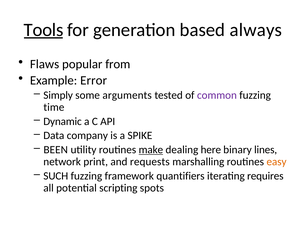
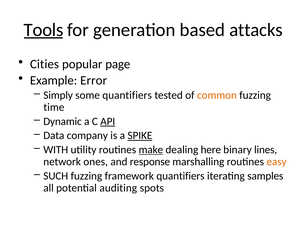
always: always -> attacks
Flaws: Flaws -> Cities
from: from -> page
some arguments: arguments -> quantifiers
common colour: purple -> orange
API underline: none -> present
SPIKE underline: none -> present
BEEN: BEEN -> WITH
print: print -> ones
requests: requests -> response
requires: requires -> samples
scripting: scripting -> auditing
